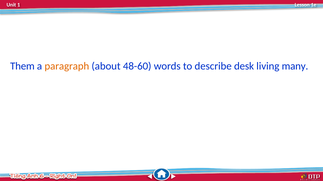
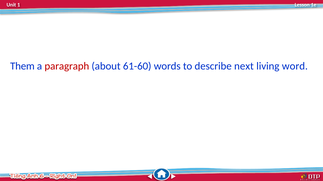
paragraph colour: orange -> red
48-60: 48-60 -> 61-60
desk: desk -> next
many: many -> word
